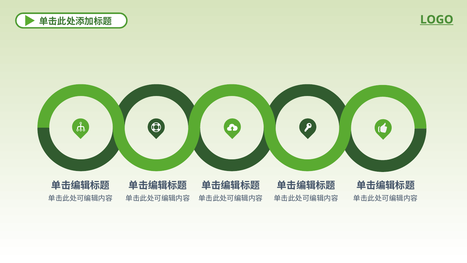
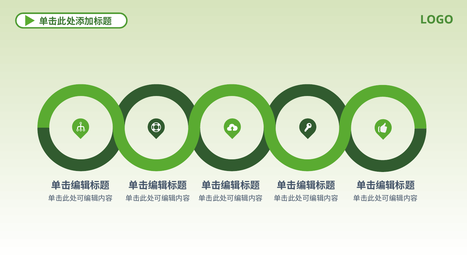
LOGO underline: present -> none
